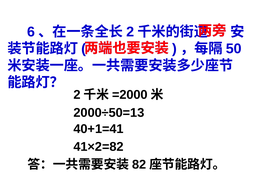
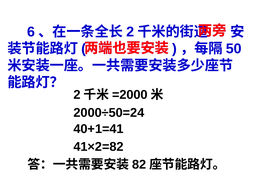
2000÷50=13: 2000÷50=13 -> 2000÷50=24
